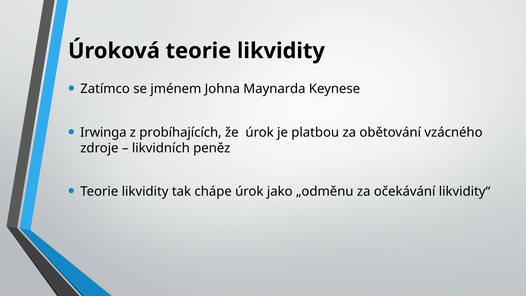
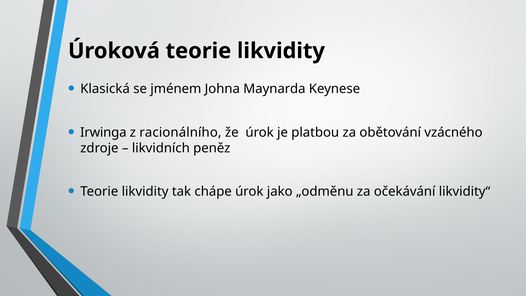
Zatímco: Zatímco -> Klasická
probíhajících: probíhajících -> racionálního
